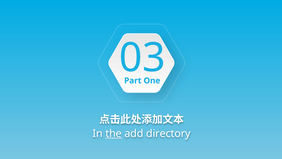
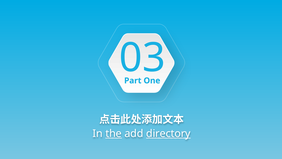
directory underline: none -> present
